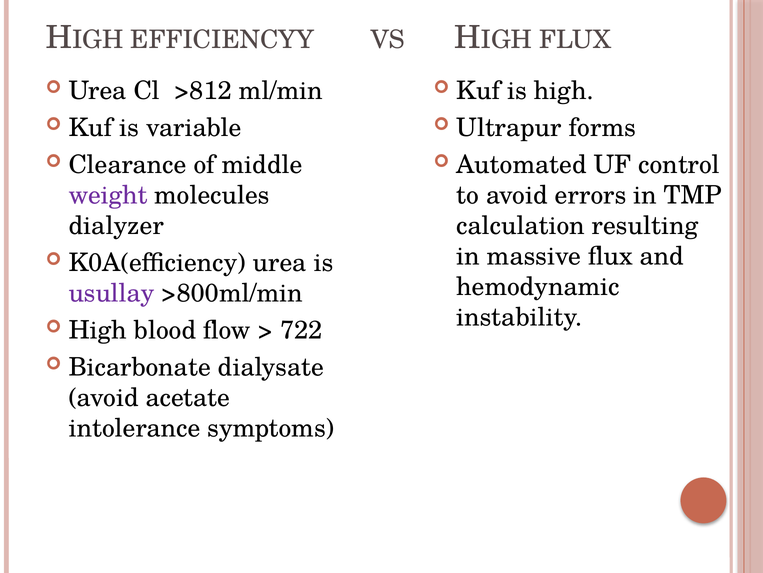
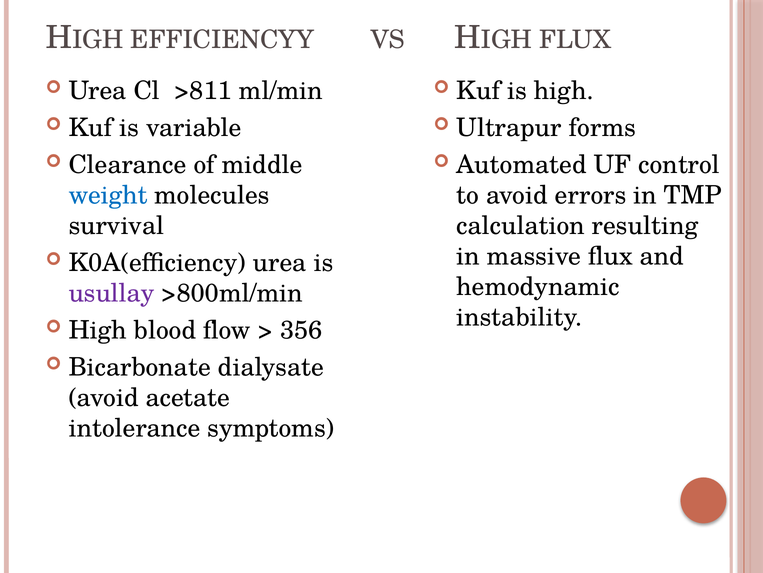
>812: >812 -> >811
weight colour: purple -> blue
dialyzer: dialyzer -> survival
722: 722 -> 356
